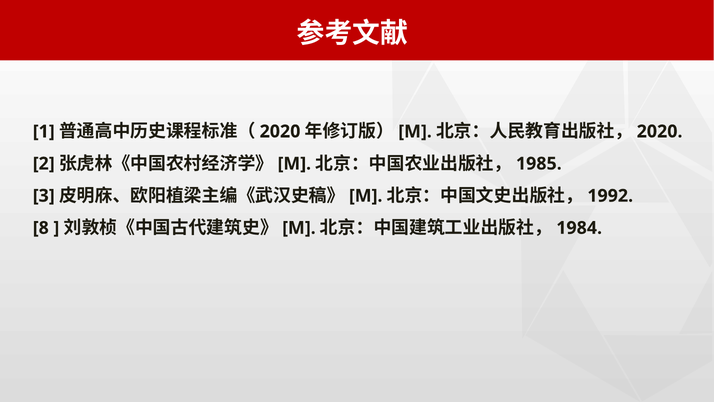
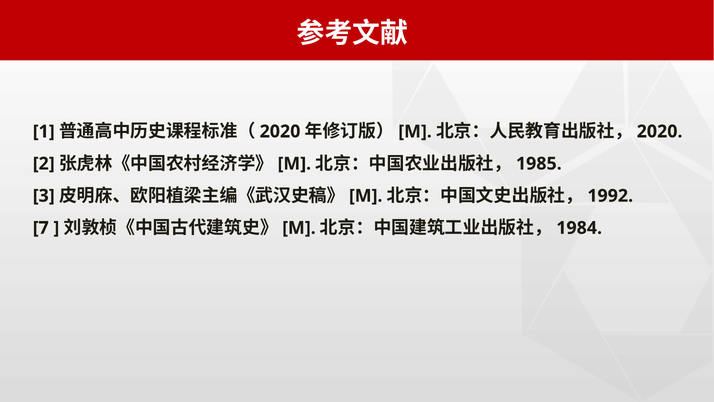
8: 8 -> 7
